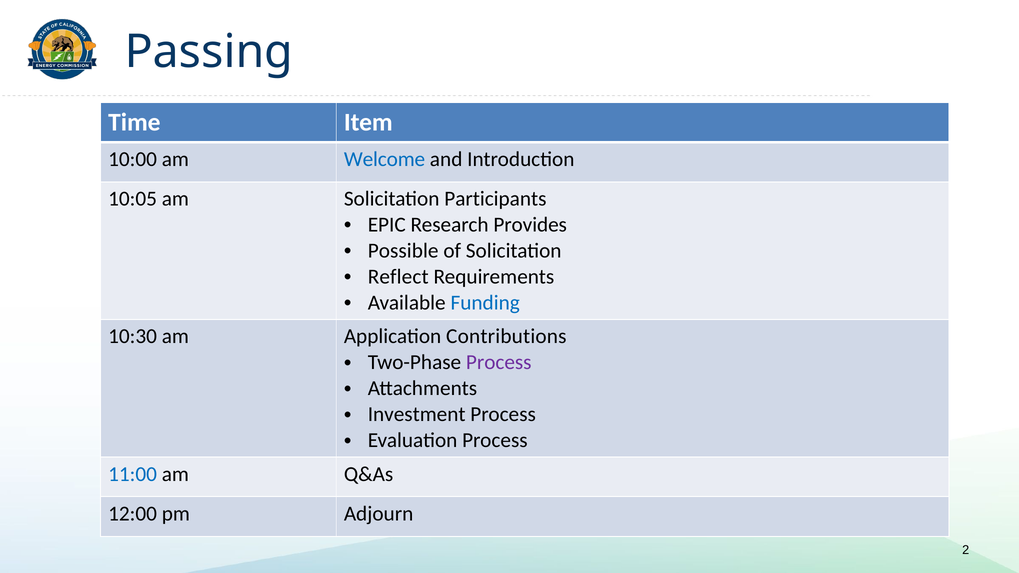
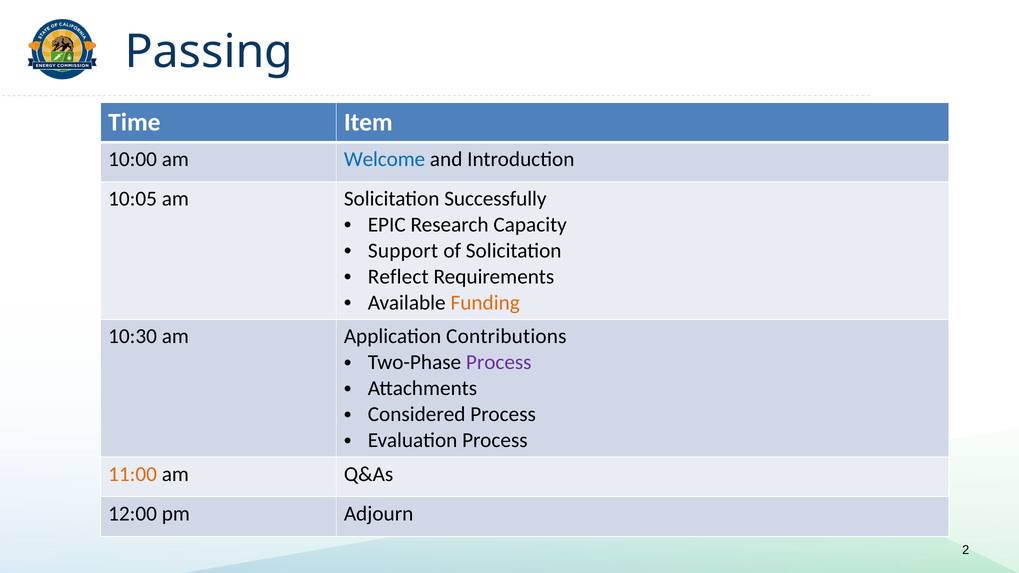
Participants: Participants -> Successfully
Provides: Provides -> Capacity
Possible: Possible -> Support
Funding colour: blue -> orange
Investment: Investment -> Considered
11:00 colour: blue -> orange
